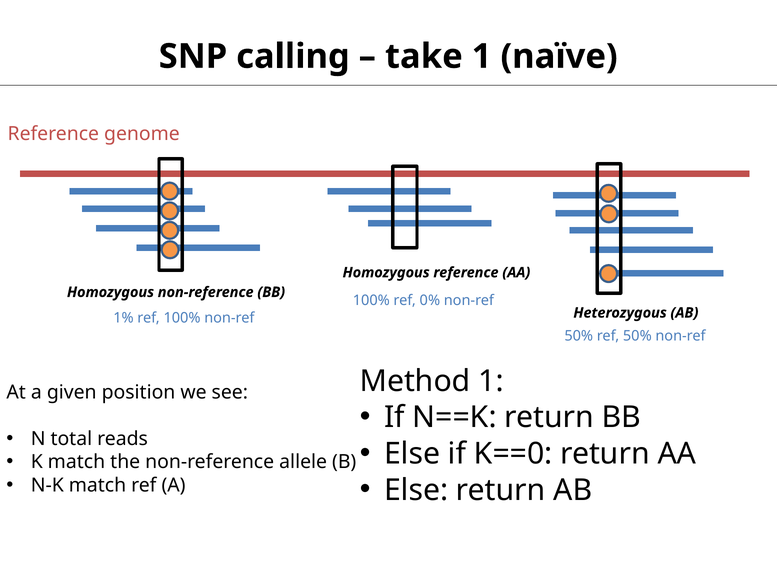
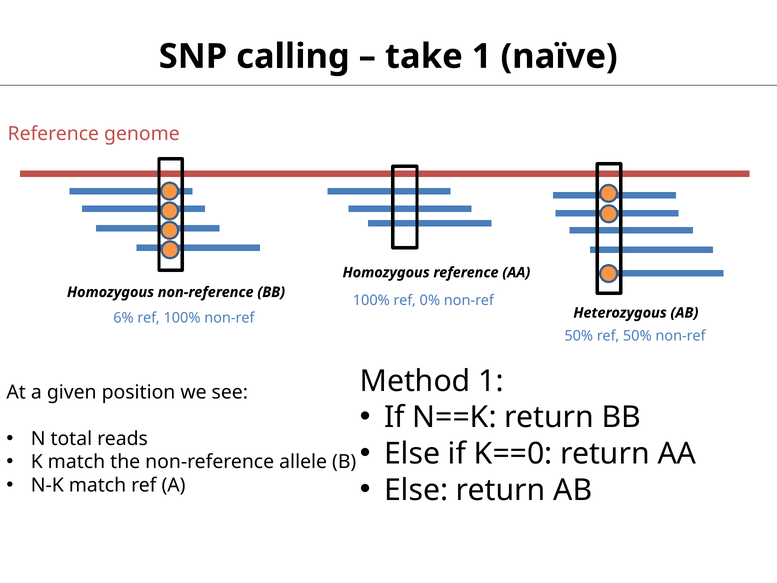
1%: 1% -> 6%
